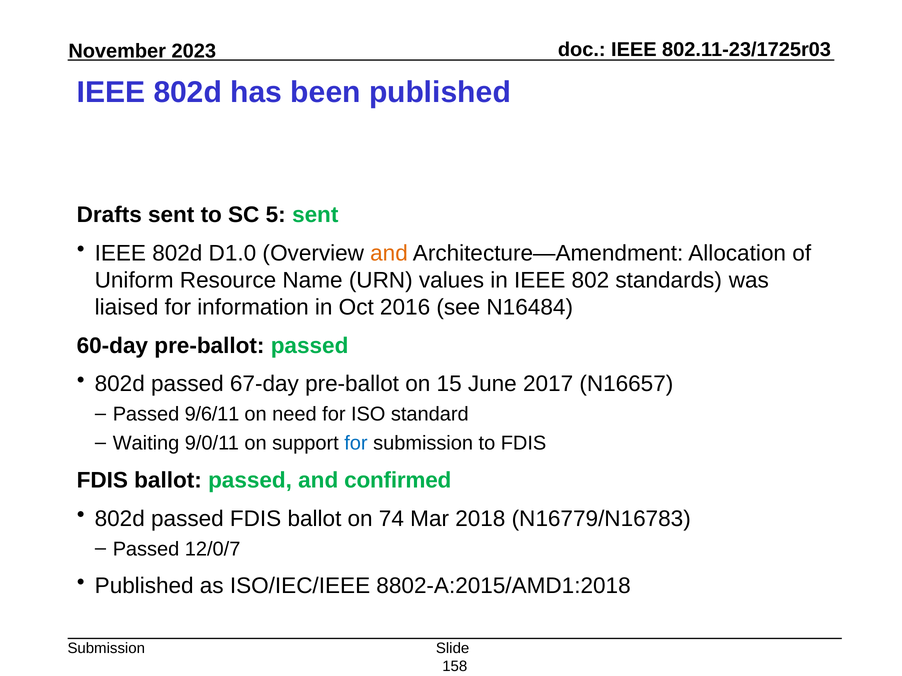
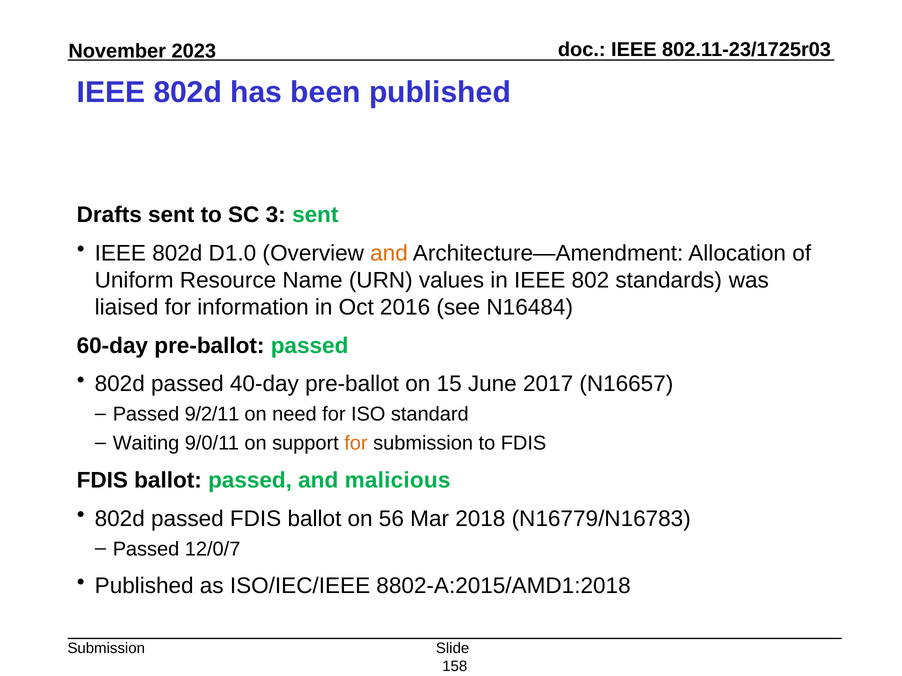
5: 5 -> 3
67-day: 67-day -> 40-day
9/6/11: 9/6/11 -> 9/2/11
for at (356, 444) colour: blue -> orange
confirmed: confirmed -> malicious
74: 74 -> 56
